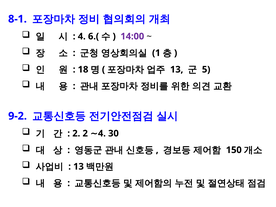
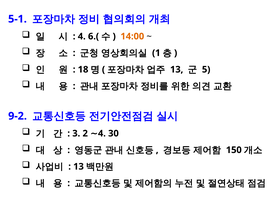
8-1: 8-1 -> 5-1
14:00 colour: purple -> orange
2 at (76, 133): 2 -> 3
